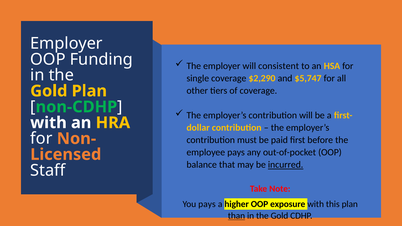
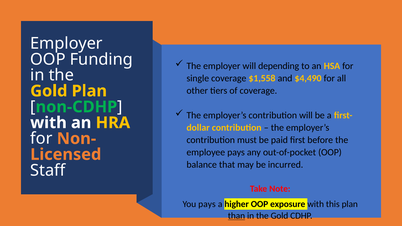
consistent: consistent -> depending
$2,290: $2,290 -> $1,558
$5,747: $5,747 -> $4,490
incurred underline: present -> none
